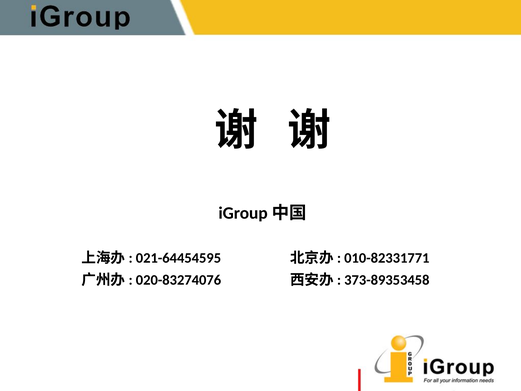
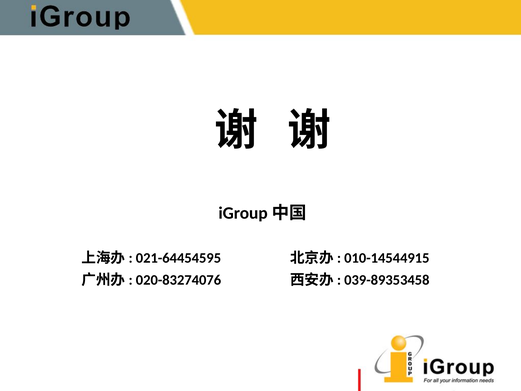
010-82331771: 010-82331771 -> 010-14544915
373-89353458: 373-89353458 -> 039-89353458
